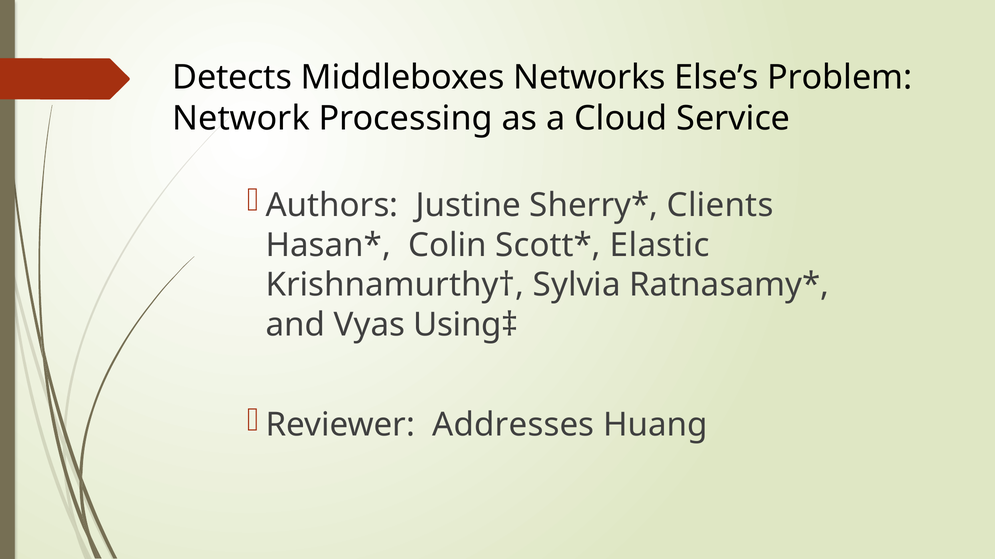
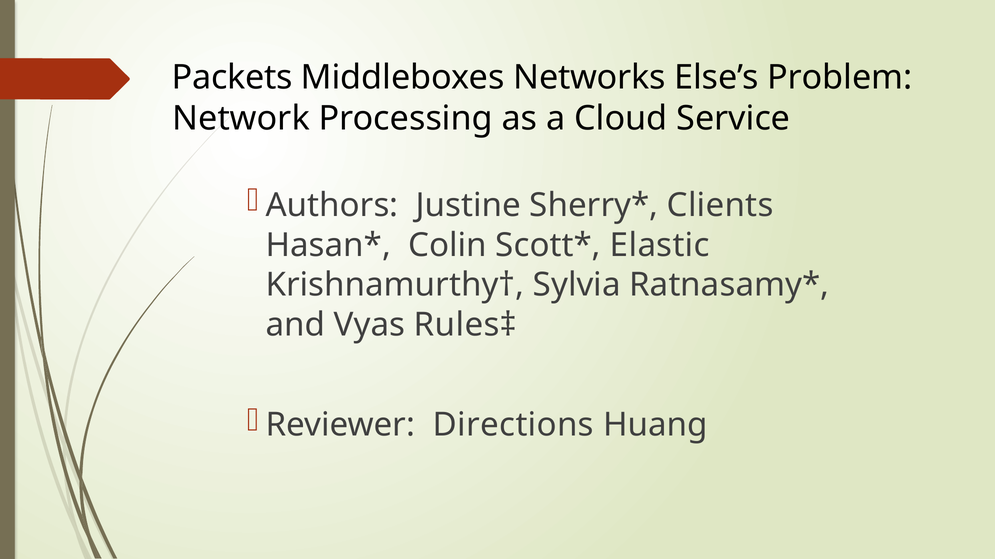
Detects: Detects -> Packets
Using‡: Using‡ -> Rules‡
Addresses: Addresses -> Directions
